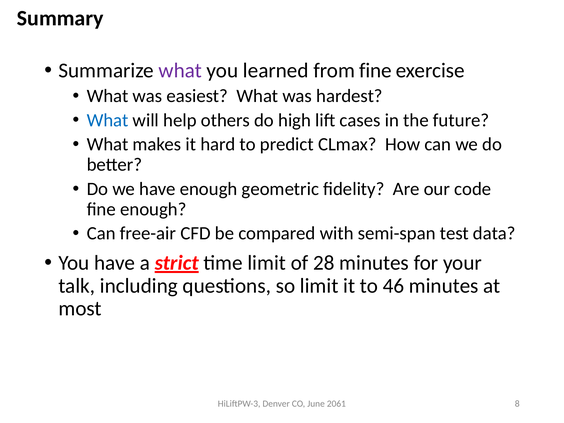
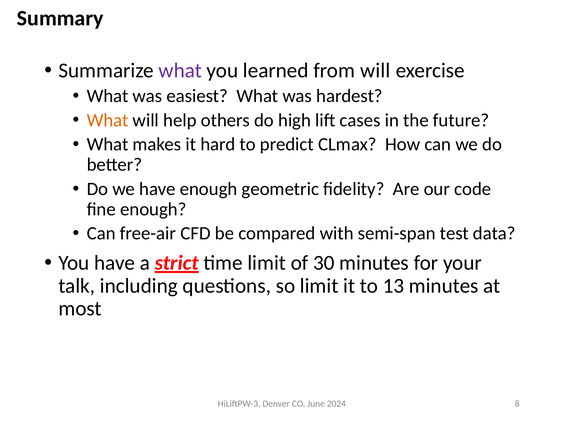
from fine: fine -> will
What at (108, 120) colour: blue -> orange
28: 28 -> 30
46: 46 -> 13
2061: 2061 -> 2024
